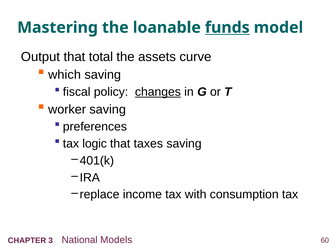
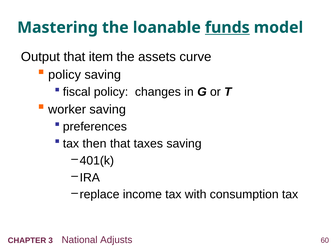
total: total -> item
which at (65, 75): which -> policy
changes underline: present -> none
logic: logic -> then
Models: Models -> Adjusts
